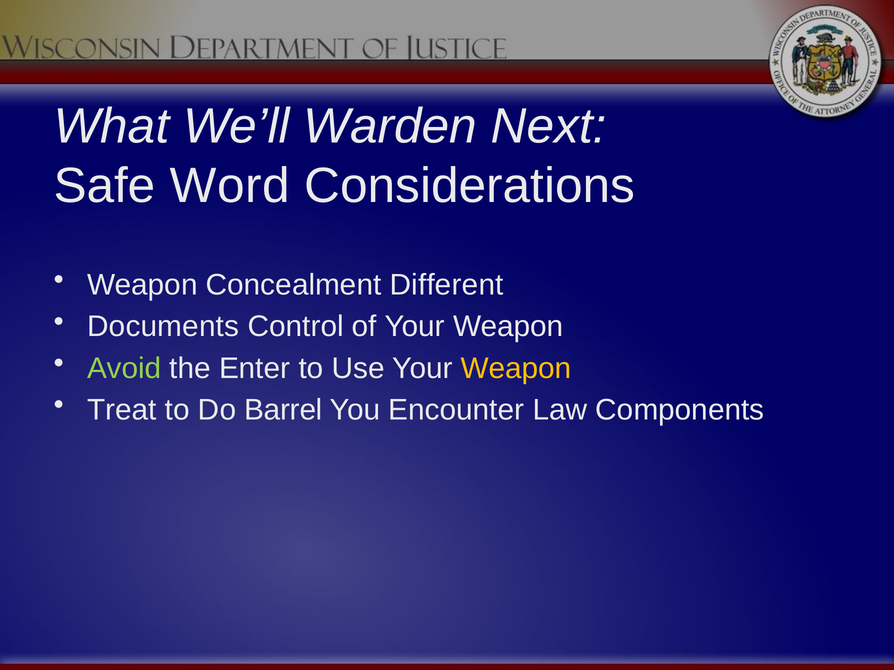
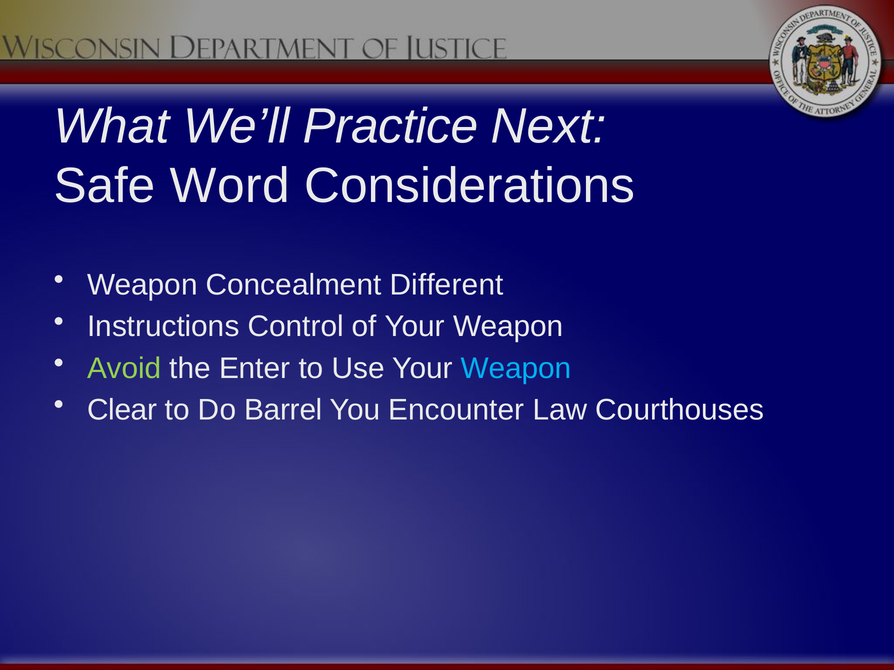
Warden: Warden -> Practice
Documents: Documents -> Instructions
Weapon at (516, 369) colour: yellow -> light blue
Treat: Treat -> Clear
Components: Components -> Courthouses
